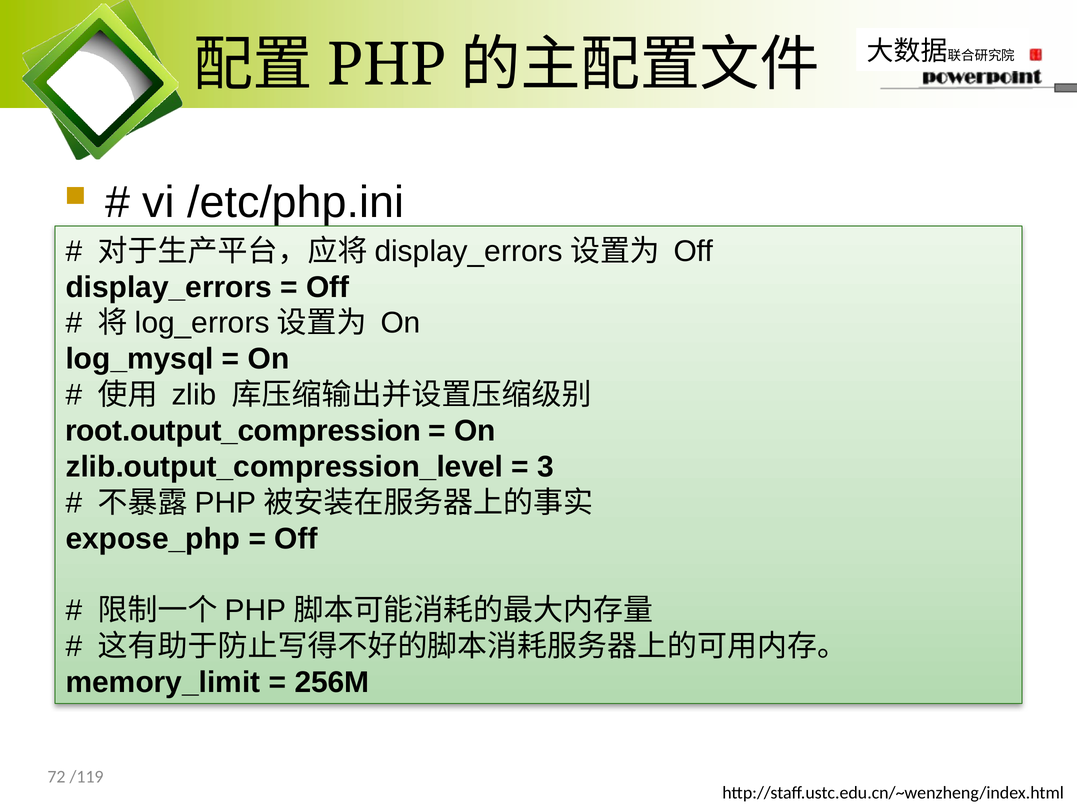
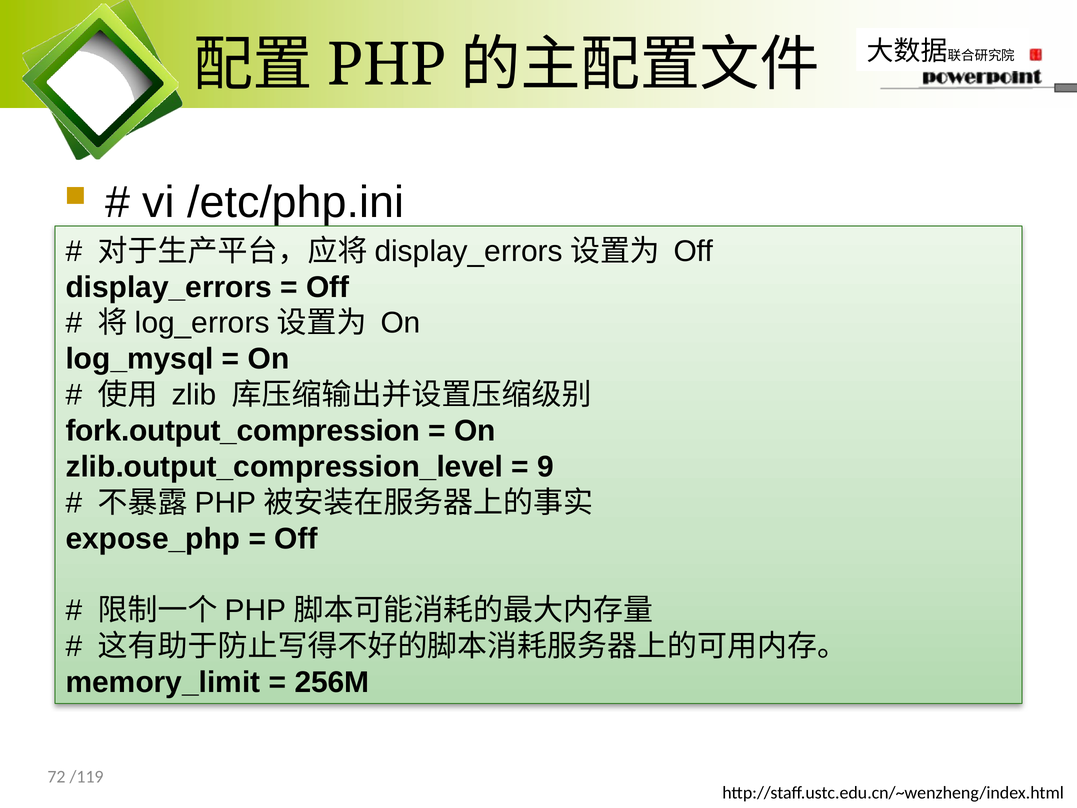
root.output_compression: root.output_compression -> fork.output_compression
3: 3 -> 9
